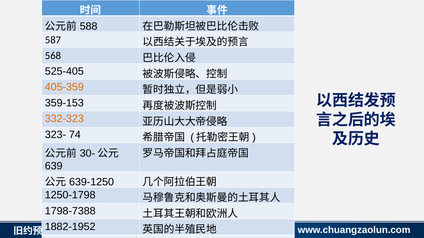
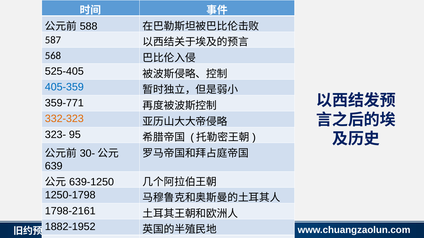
405-359 colour: orange -> blue
359-153: 359-153 -> 359-771
74: 74 -> 95
1798-7388: 1798-7388 -> 1798-2161
